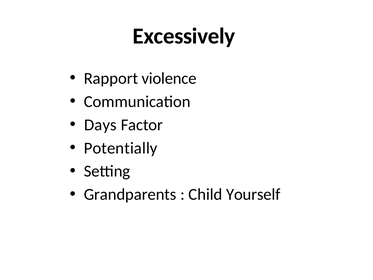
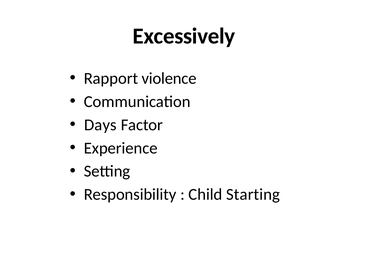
Potentially: Potentially -> Experience
Grandparents: Grandparents -> Responsibility
Yourself: Yourself -> Starting
